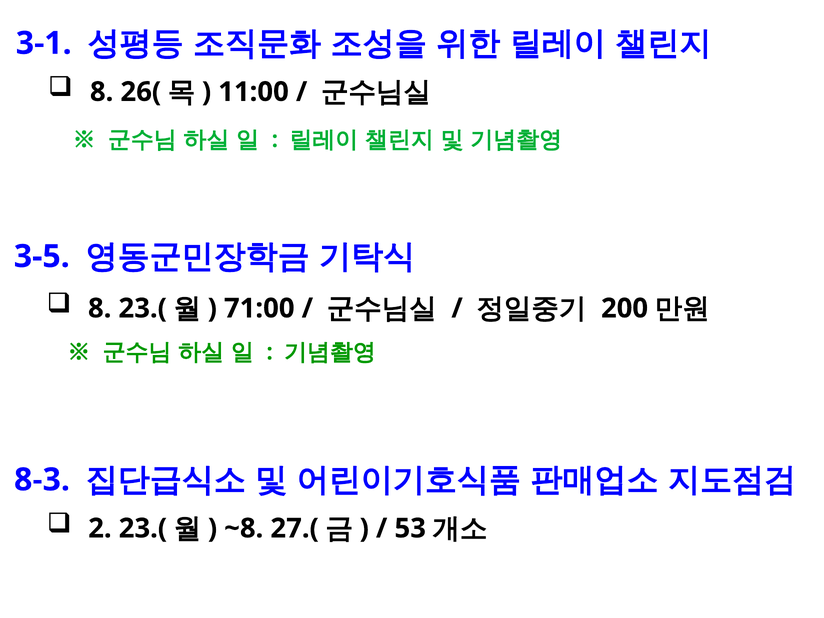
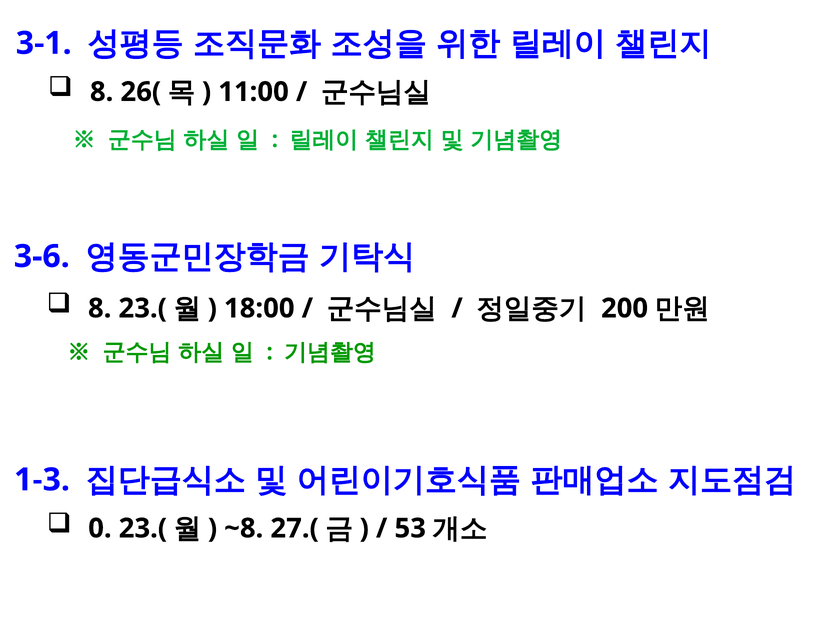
3-5: 3-5 -> 3-6
71:00: 71:00 -> 18:00
8-3: 8-3 -> 1-3
2: 2 -> 0
